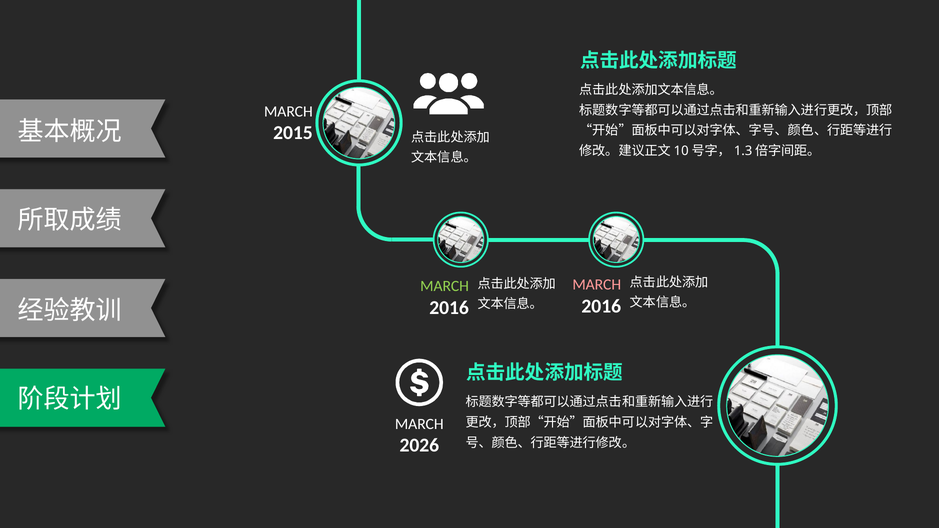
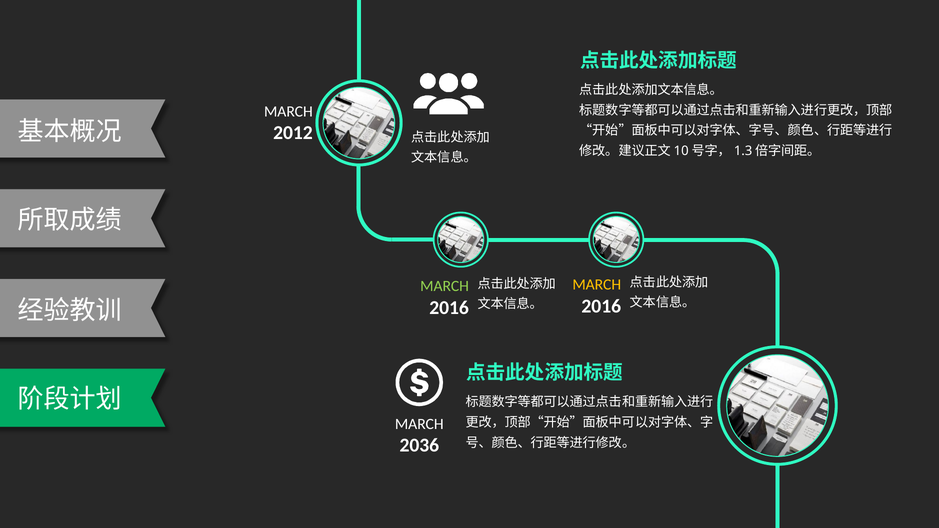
2015: 2015 -> 2012
MARCH at (597, 285) colour: pink -> yellow
2026: 2026 -> 2036
